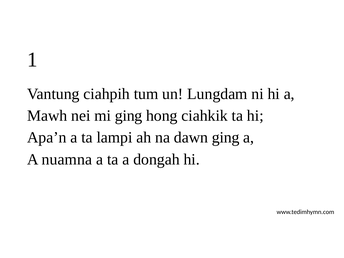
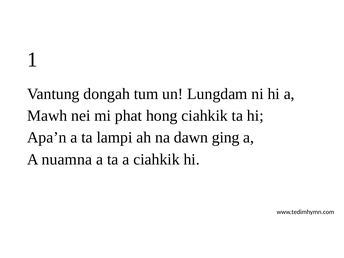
ciahpih: ciahpih -> dongah
mi ging: ging -> phat
a dongah: dongah -> ciahkik
